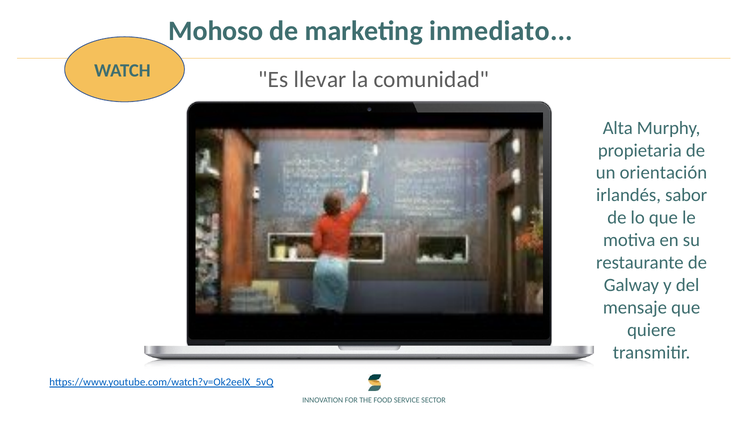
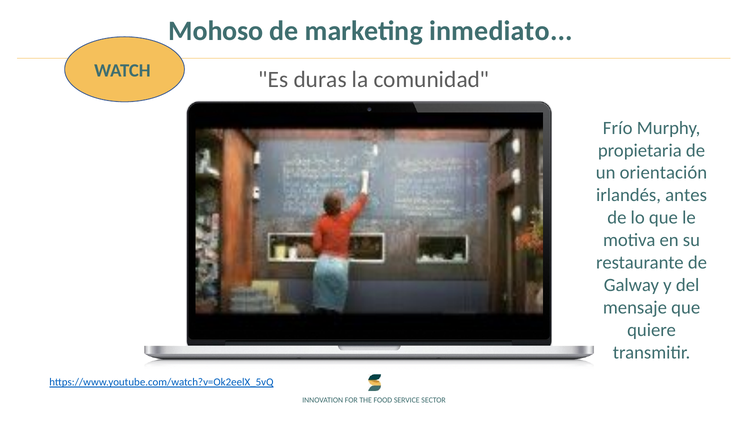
llevar: llevar -> duras
Alta: Alta -> Frío
sabor: sabor -> antes
